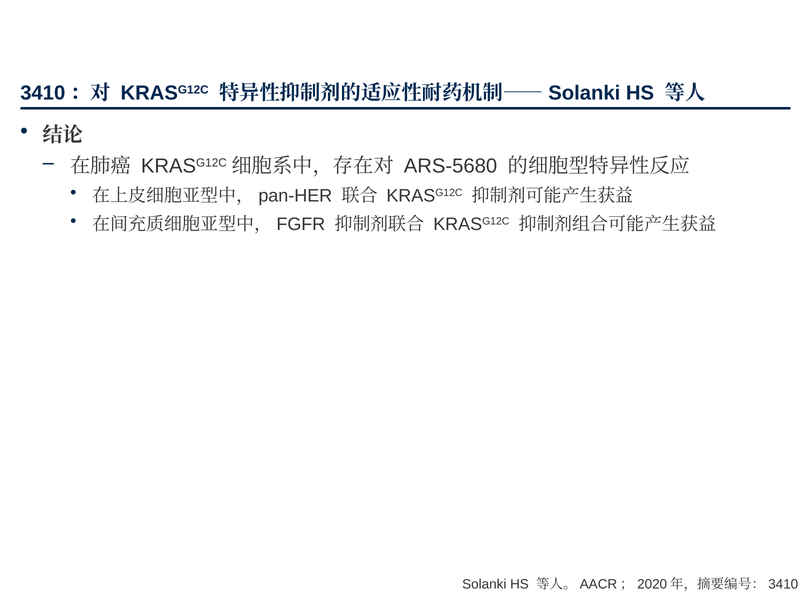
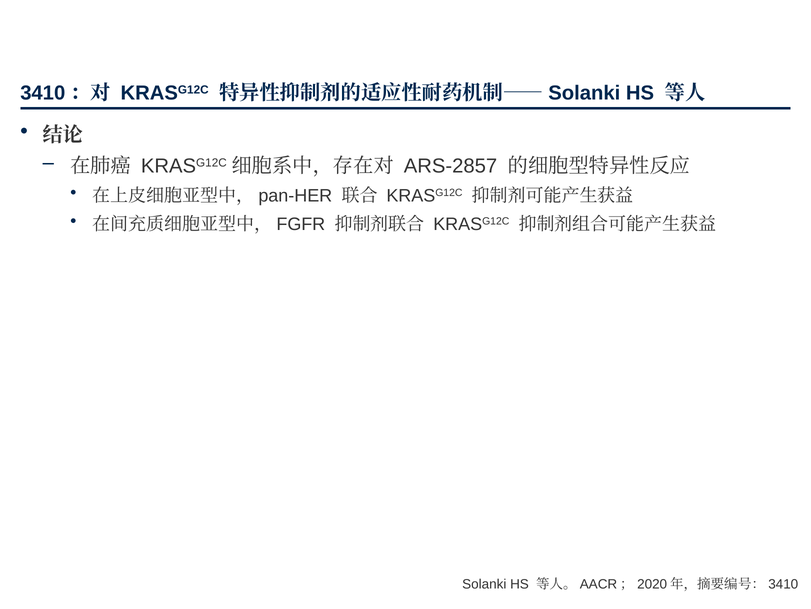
ARS-5680: ARS-5680 -> ARS-2857
